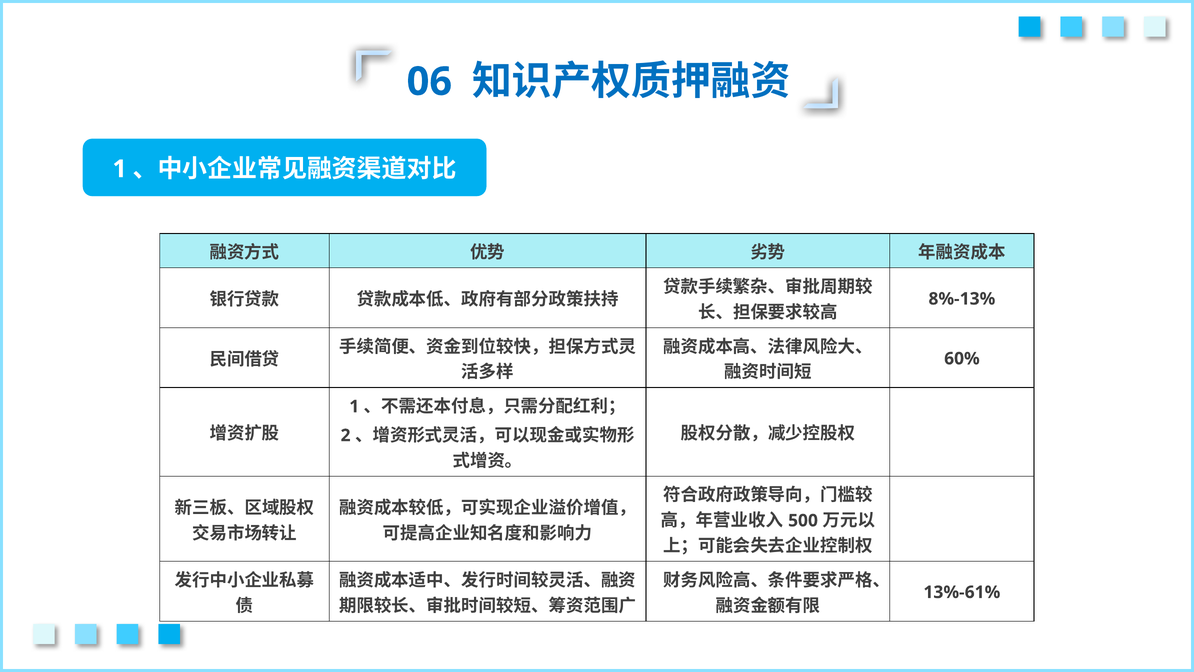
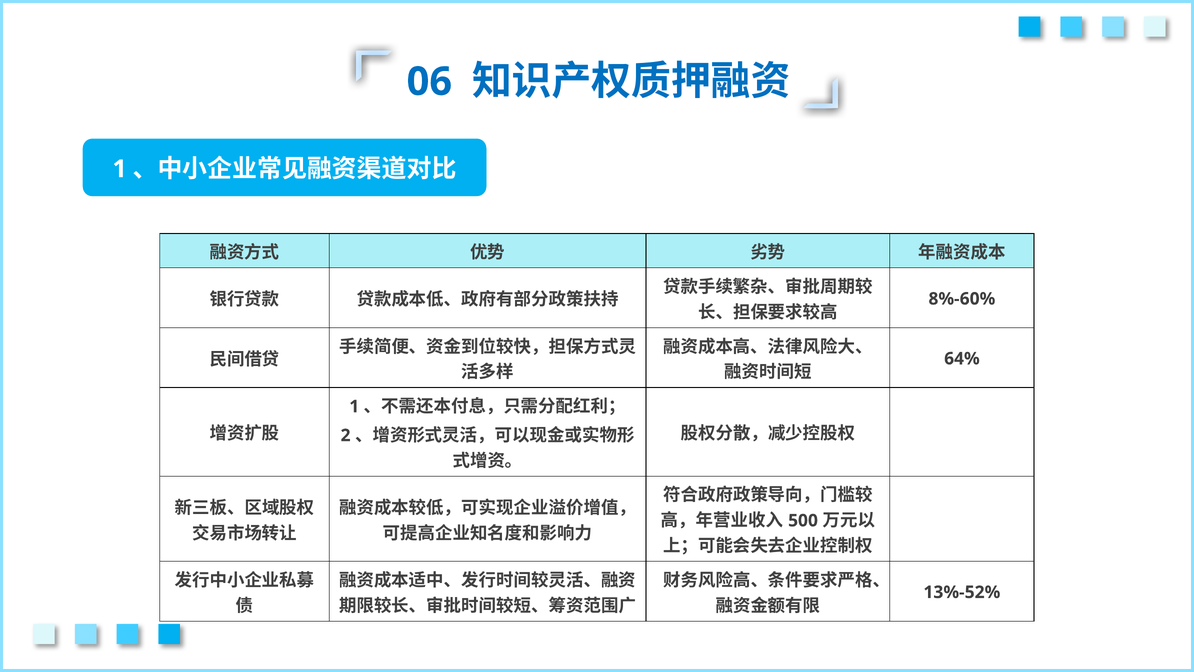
8%-13%: 8%-13% -> 8%-60%
60%: 60% -> 64%
13%-61%: 13%-61% -> 13%-52%
